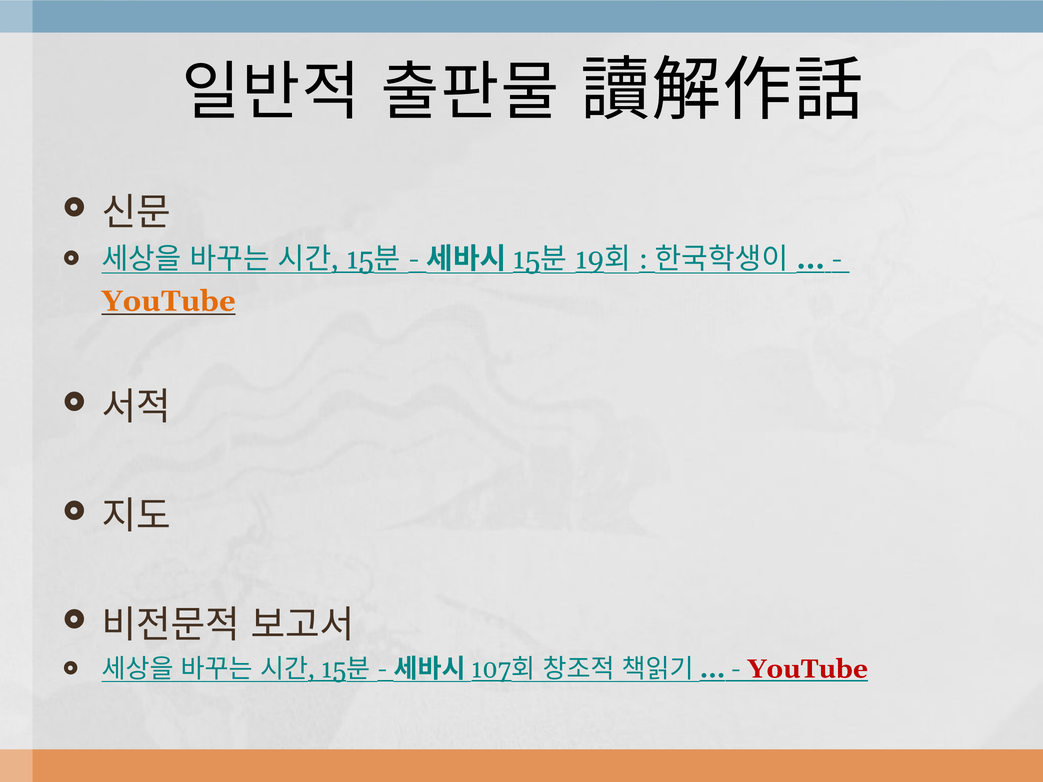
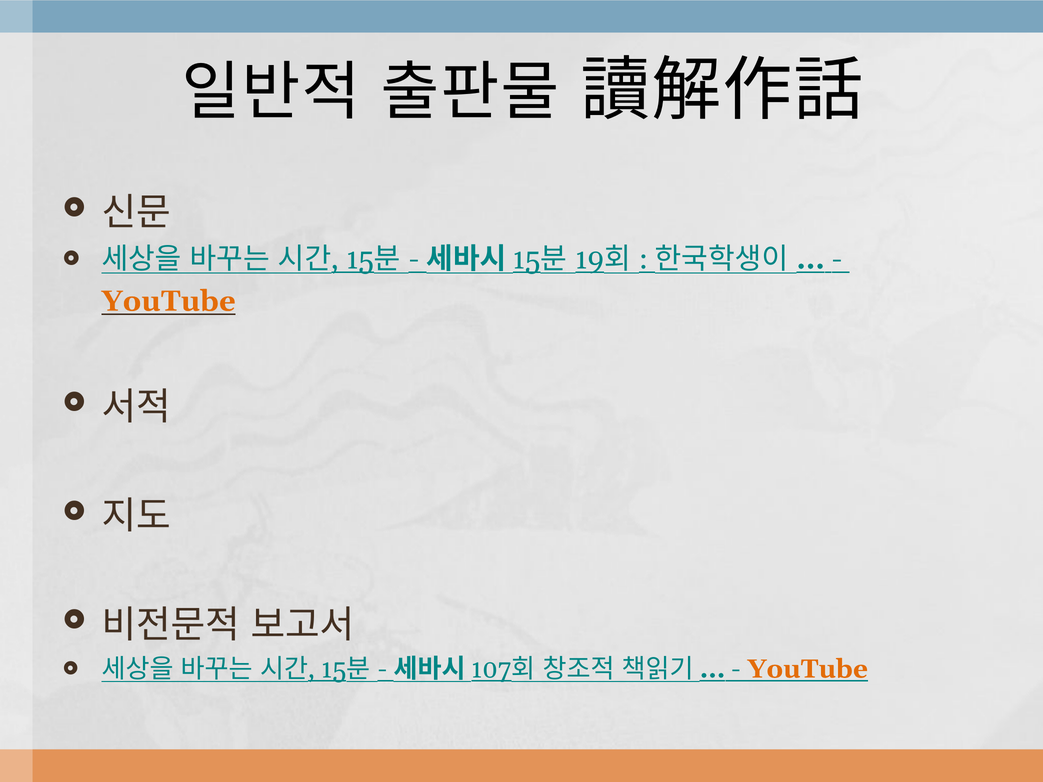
YouTube at (808, 669) colour: red -> orange
